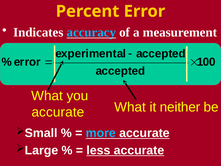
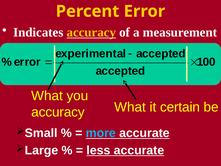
accuracy at (91, 32) colour: light blue -> yellow
neither: neither -> certain
accurate at (58, 112): accurate -> accuracy
